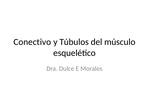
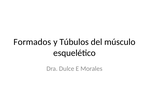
Conectivo: Conectivo -> Formados
